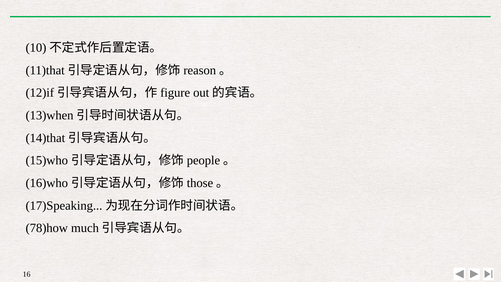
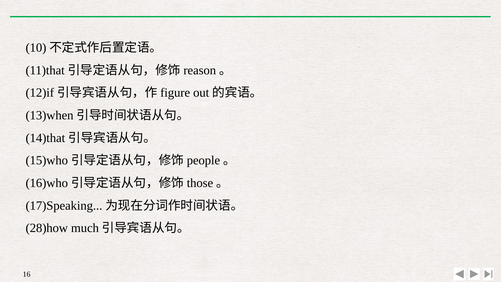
78)how: 78)how -> 28)how
